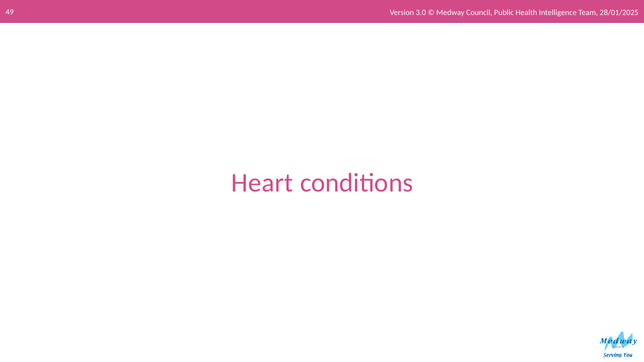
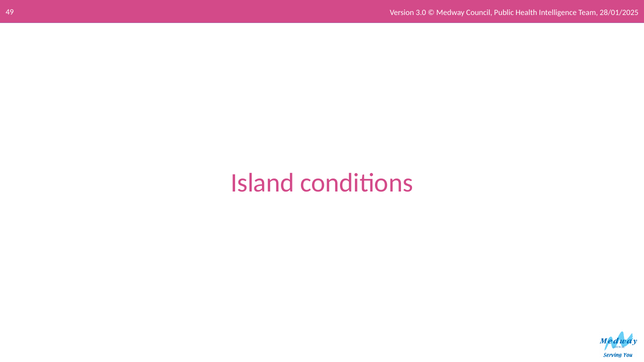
Heart: Heart -> Island
